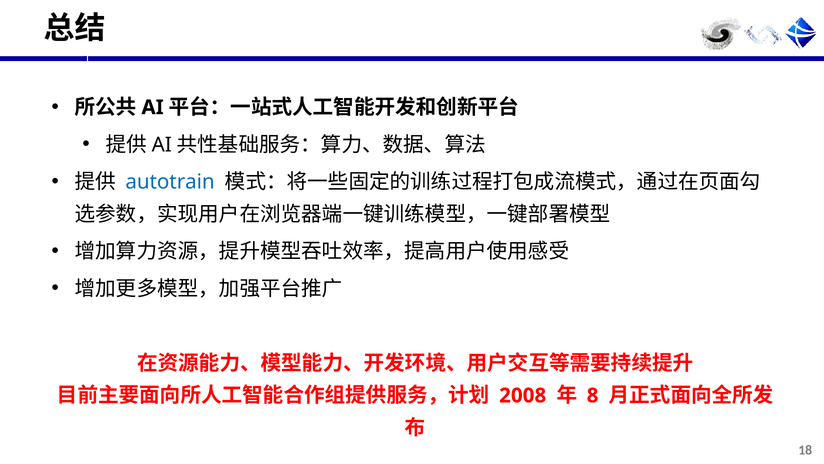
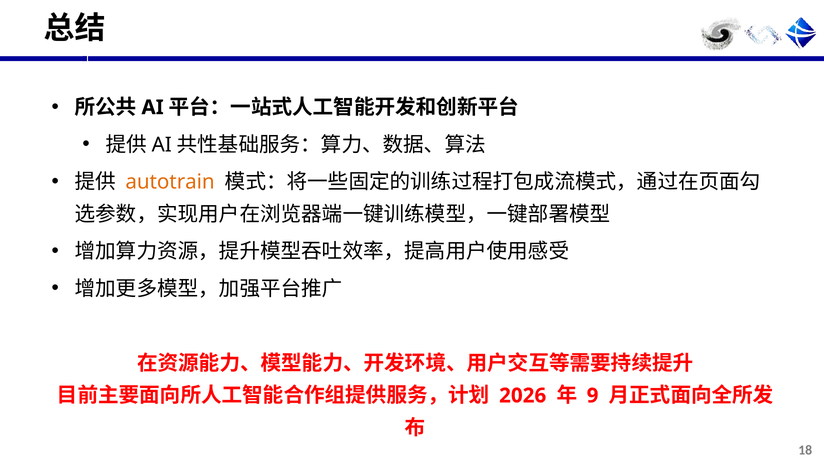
autotrain colour: blue -> orange
2008: 2008 -> 2026
8: 8 -> 9
